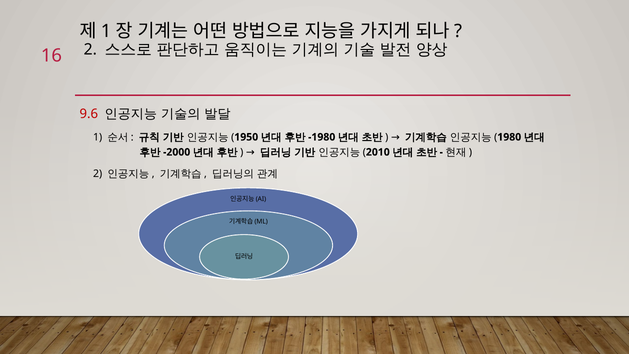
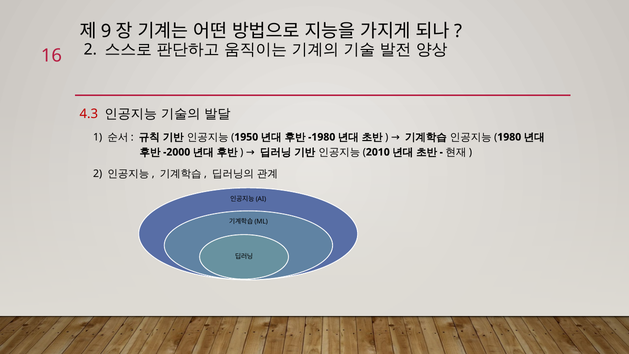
1 at (106, 31): 1 -> 9
9.6: 9.6 -> 4.3
